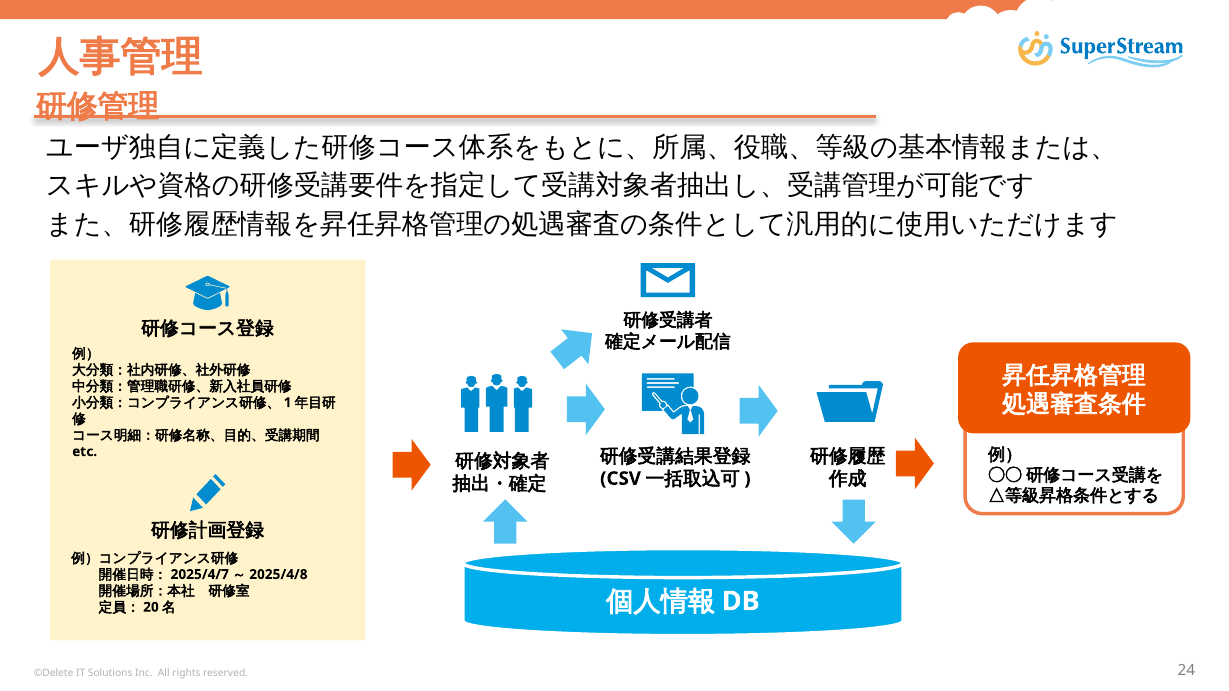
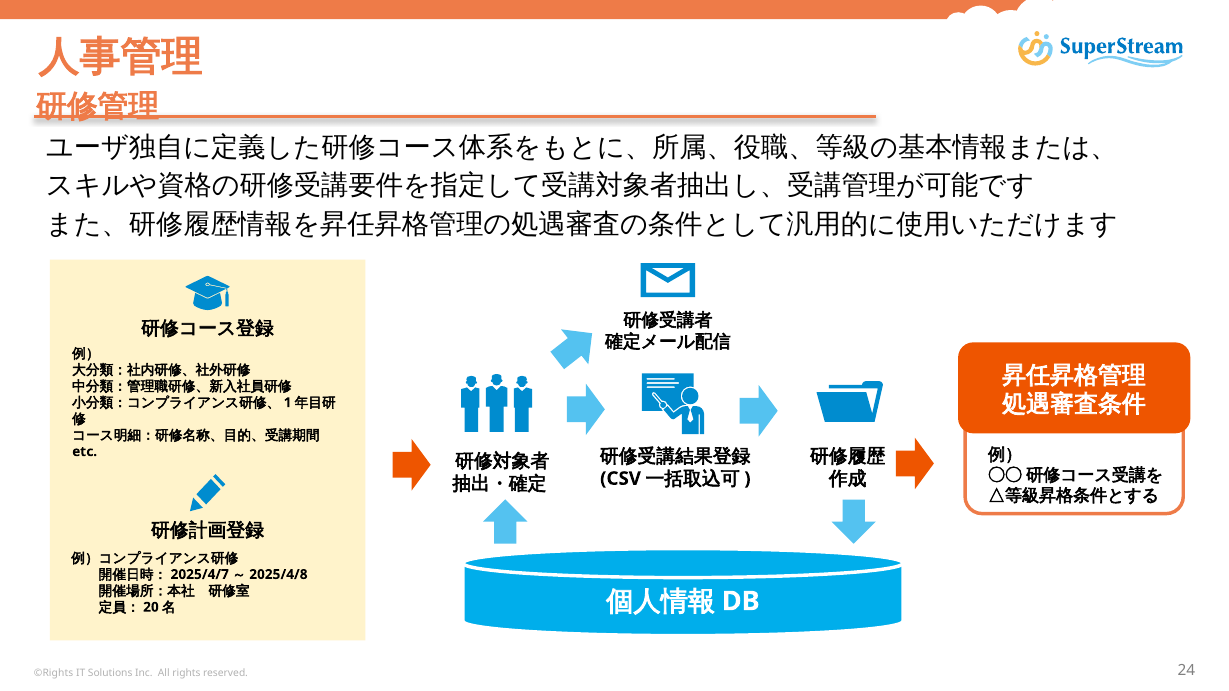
©Delete: ©Delete -> ©Rights
